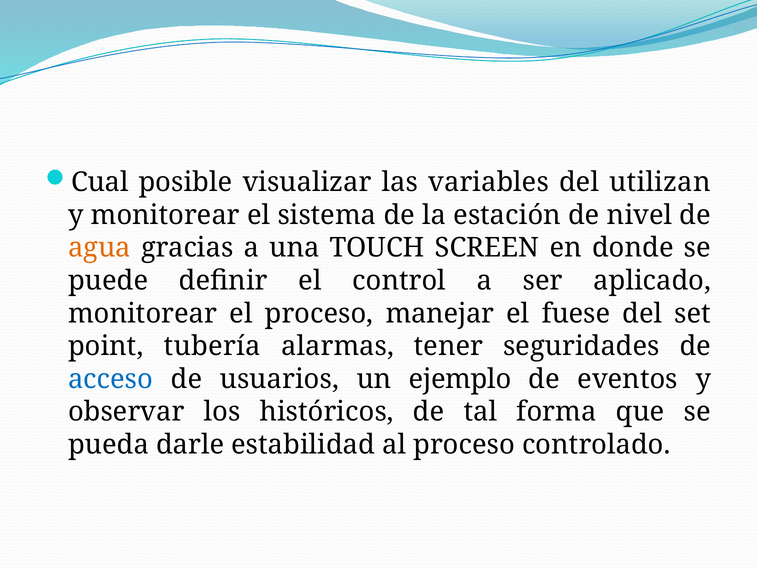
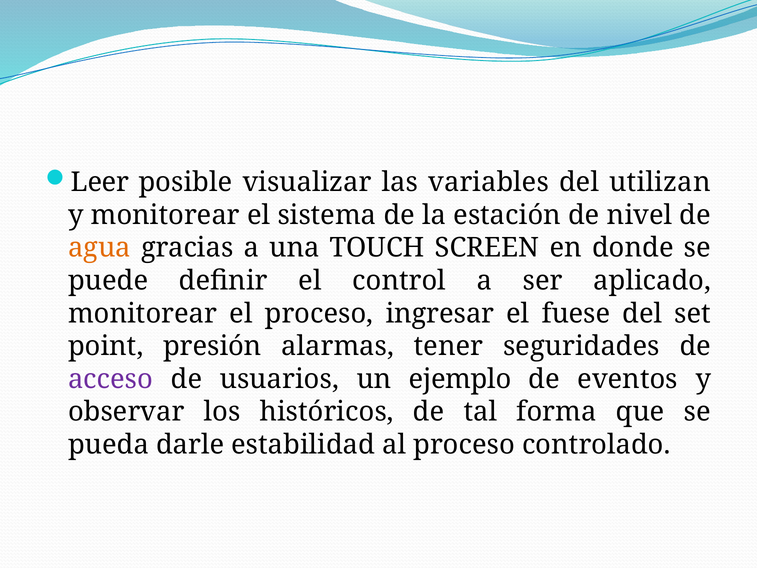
Cual: Cual -> Leer
manejar: manejar -> ingresar
tubería: tubería -> presión
acceso colour: blue -> purple
